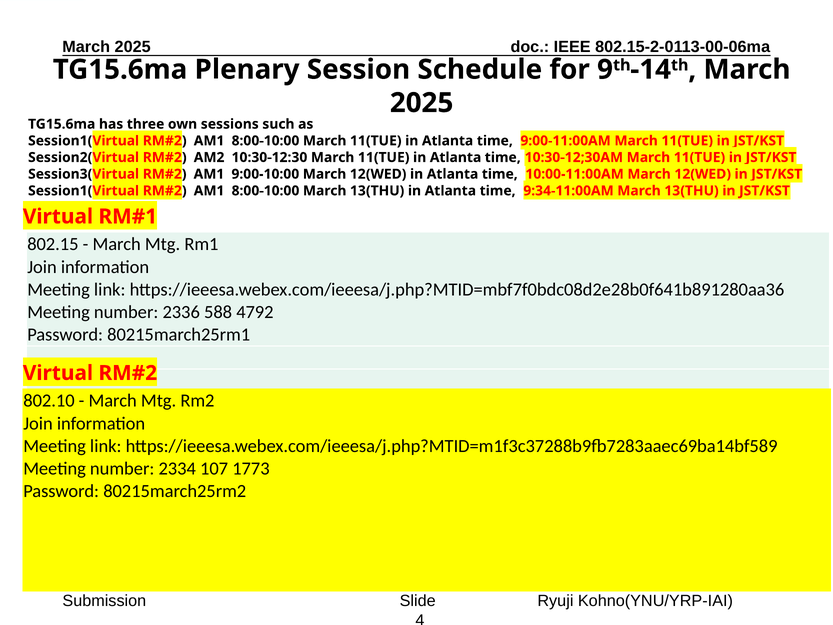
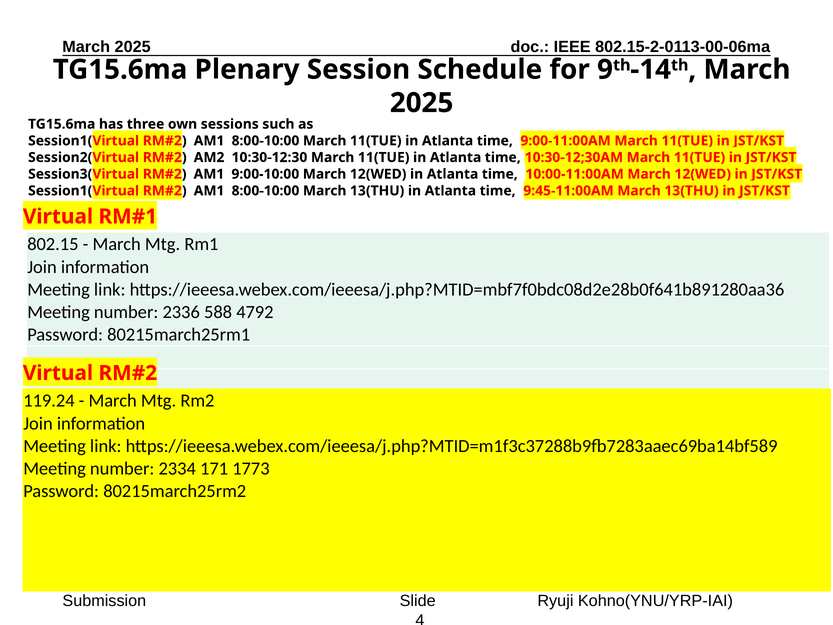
9:34-11:00AM: 9:34-11:00AM -> 9:45-11:00AM
802.10: 802.10 -> 119.24
107: 107 -> 171
